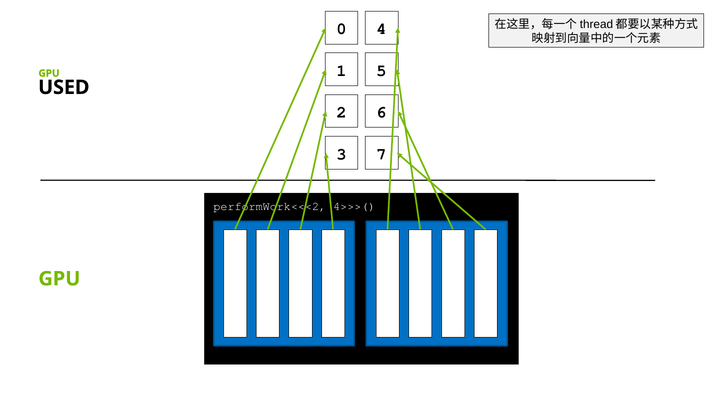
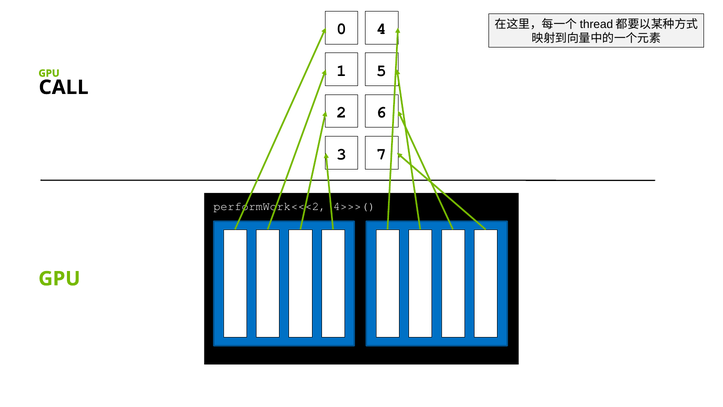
USED: USED -> CALL
